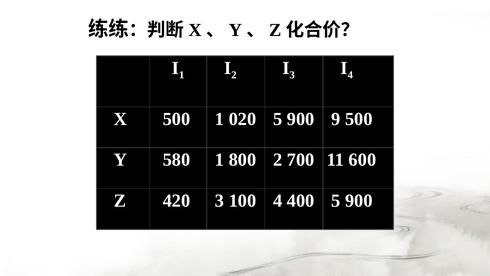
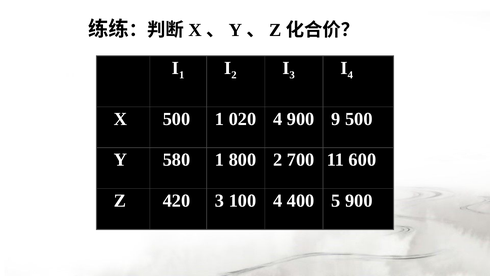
020 5: 5 -> 4
